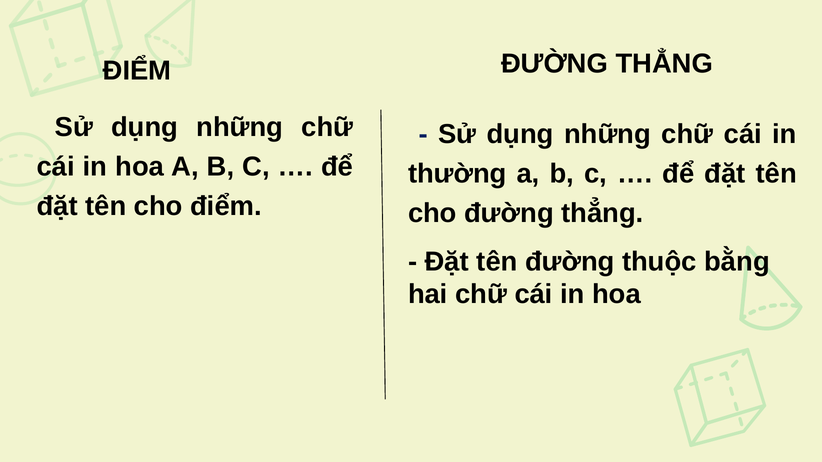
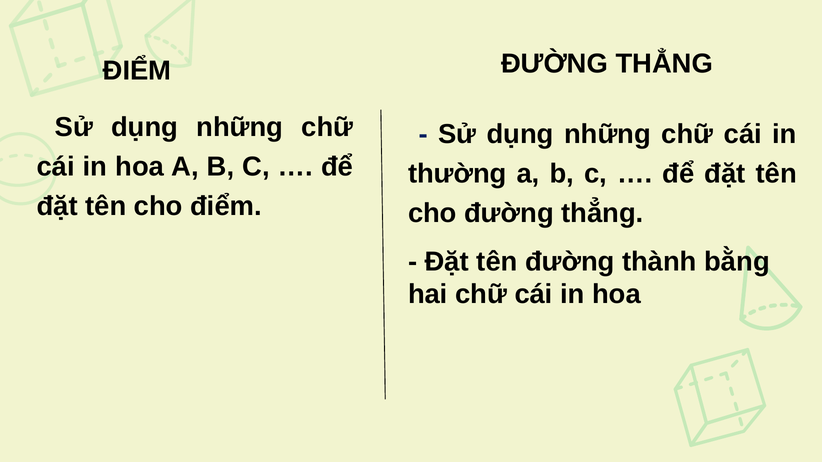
thuộc: thuộc -> thành
